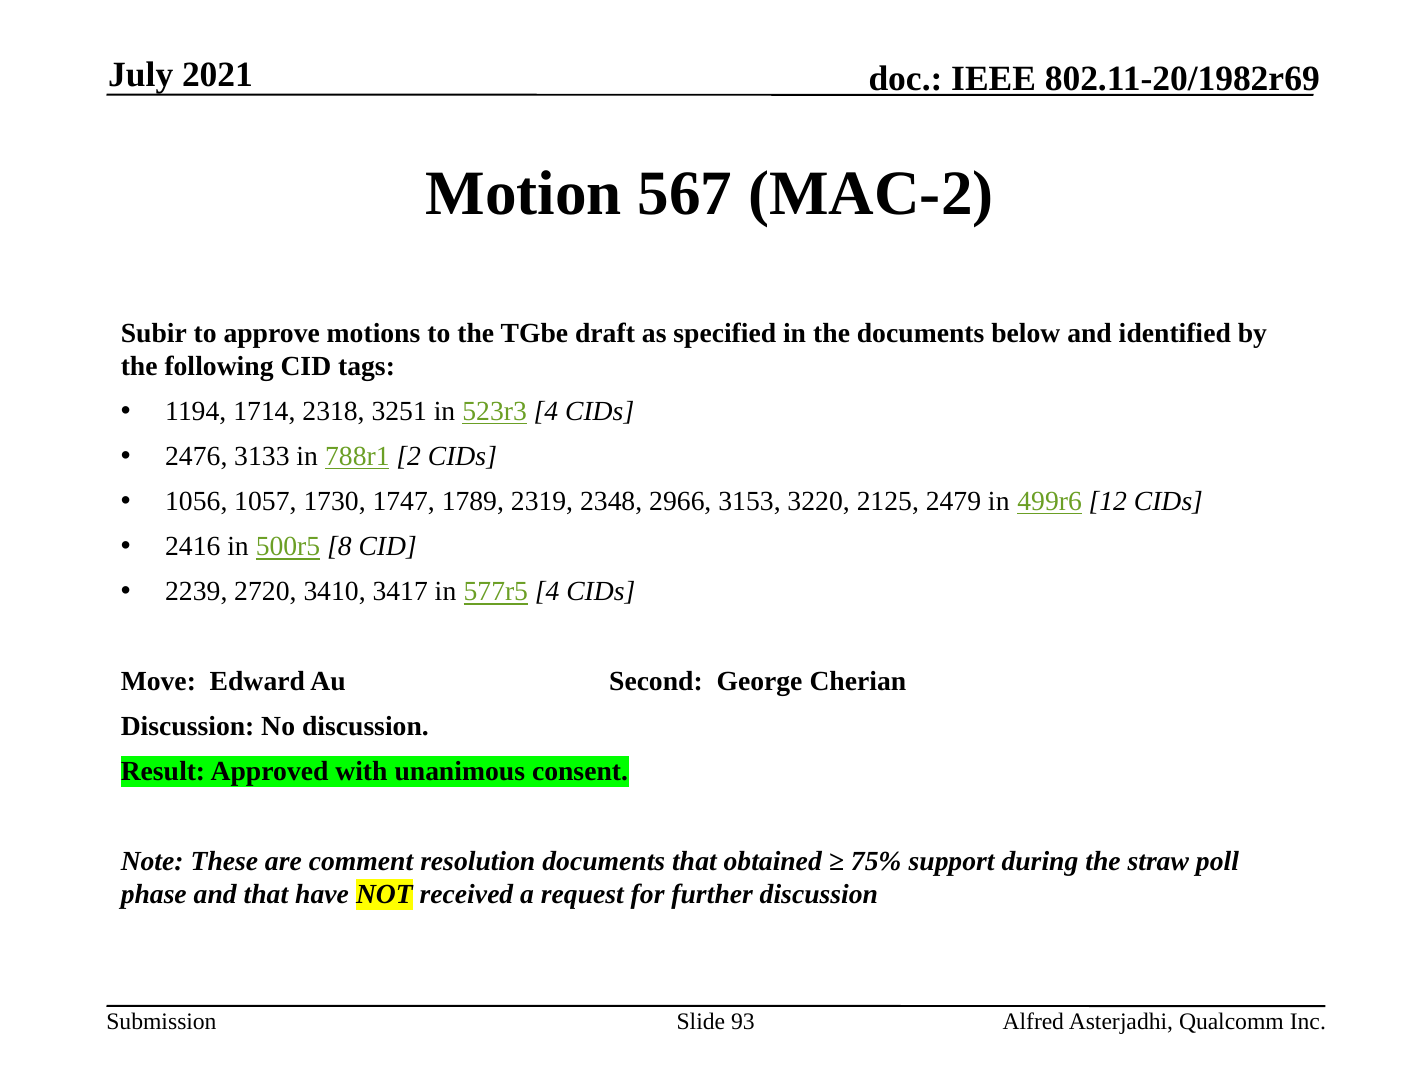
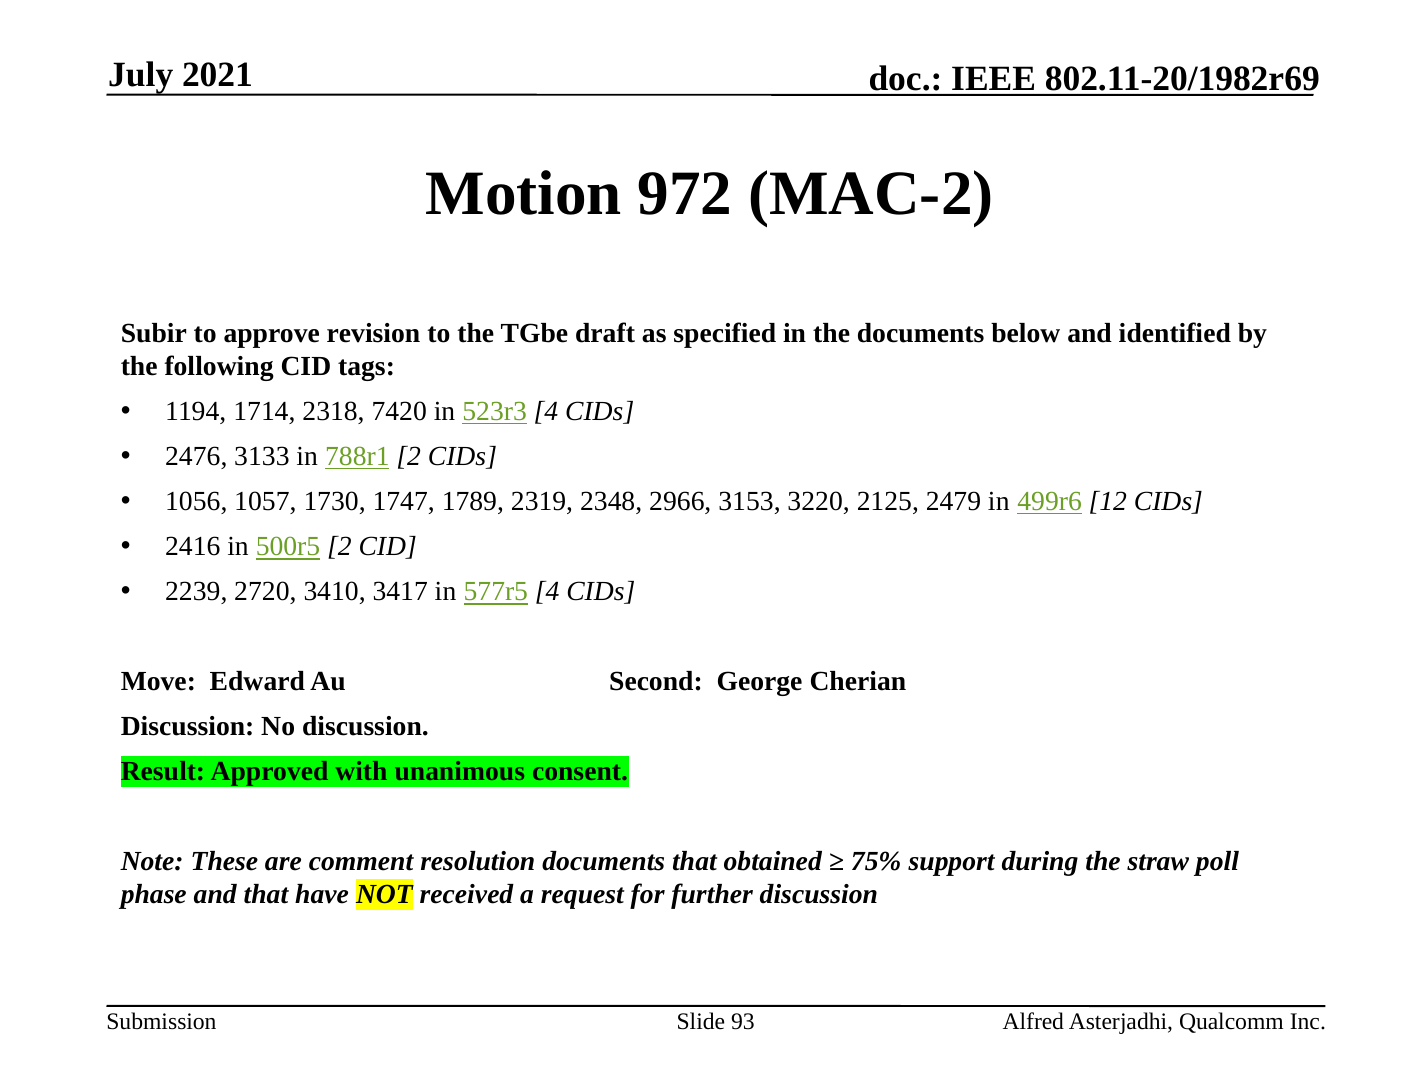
567: 567 -> 972
motions: motions -> revision
3251: 3251 -> 7420
500r5 8: 8 -> 2
